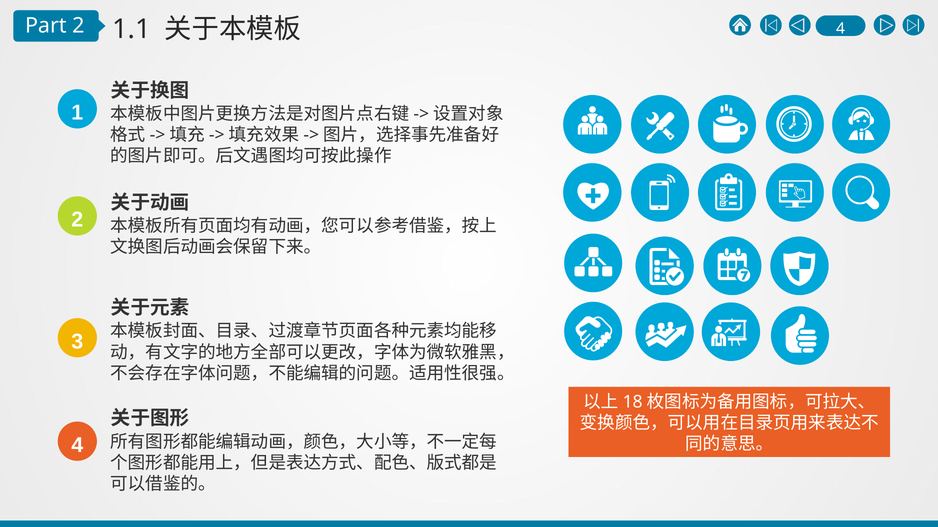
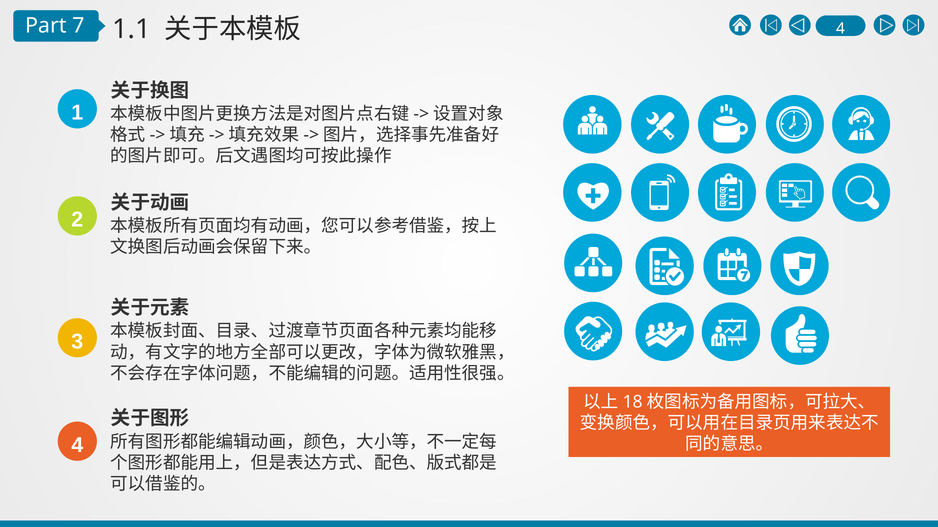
Part 2: 2 -> 7
